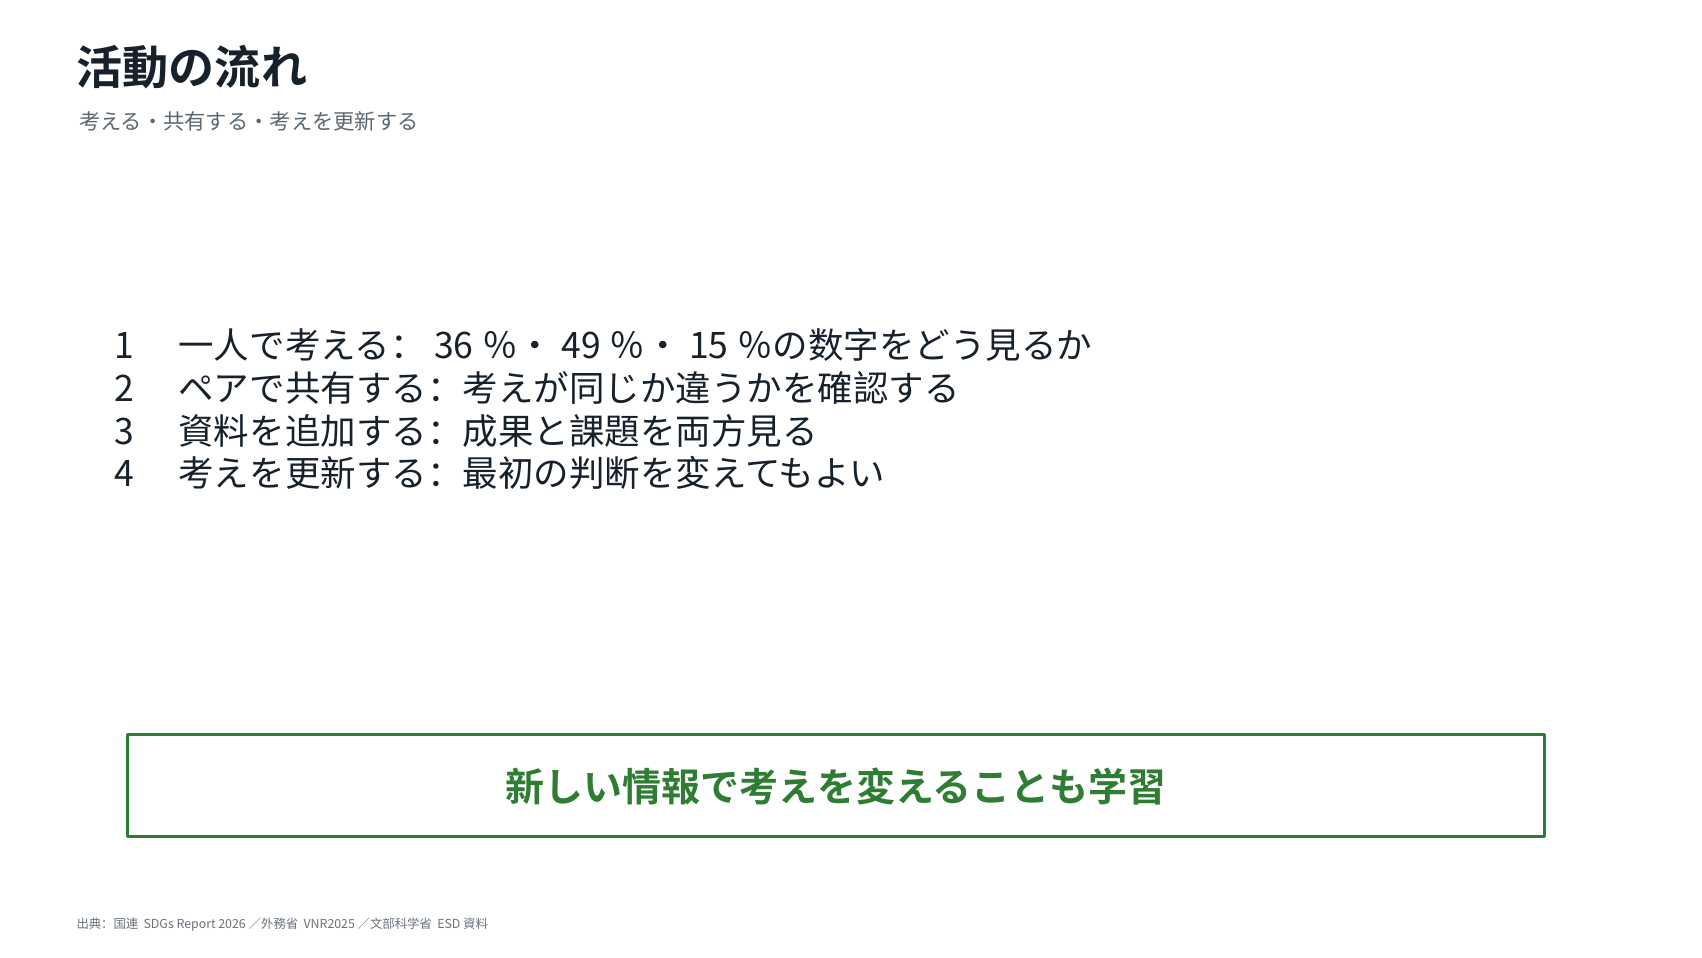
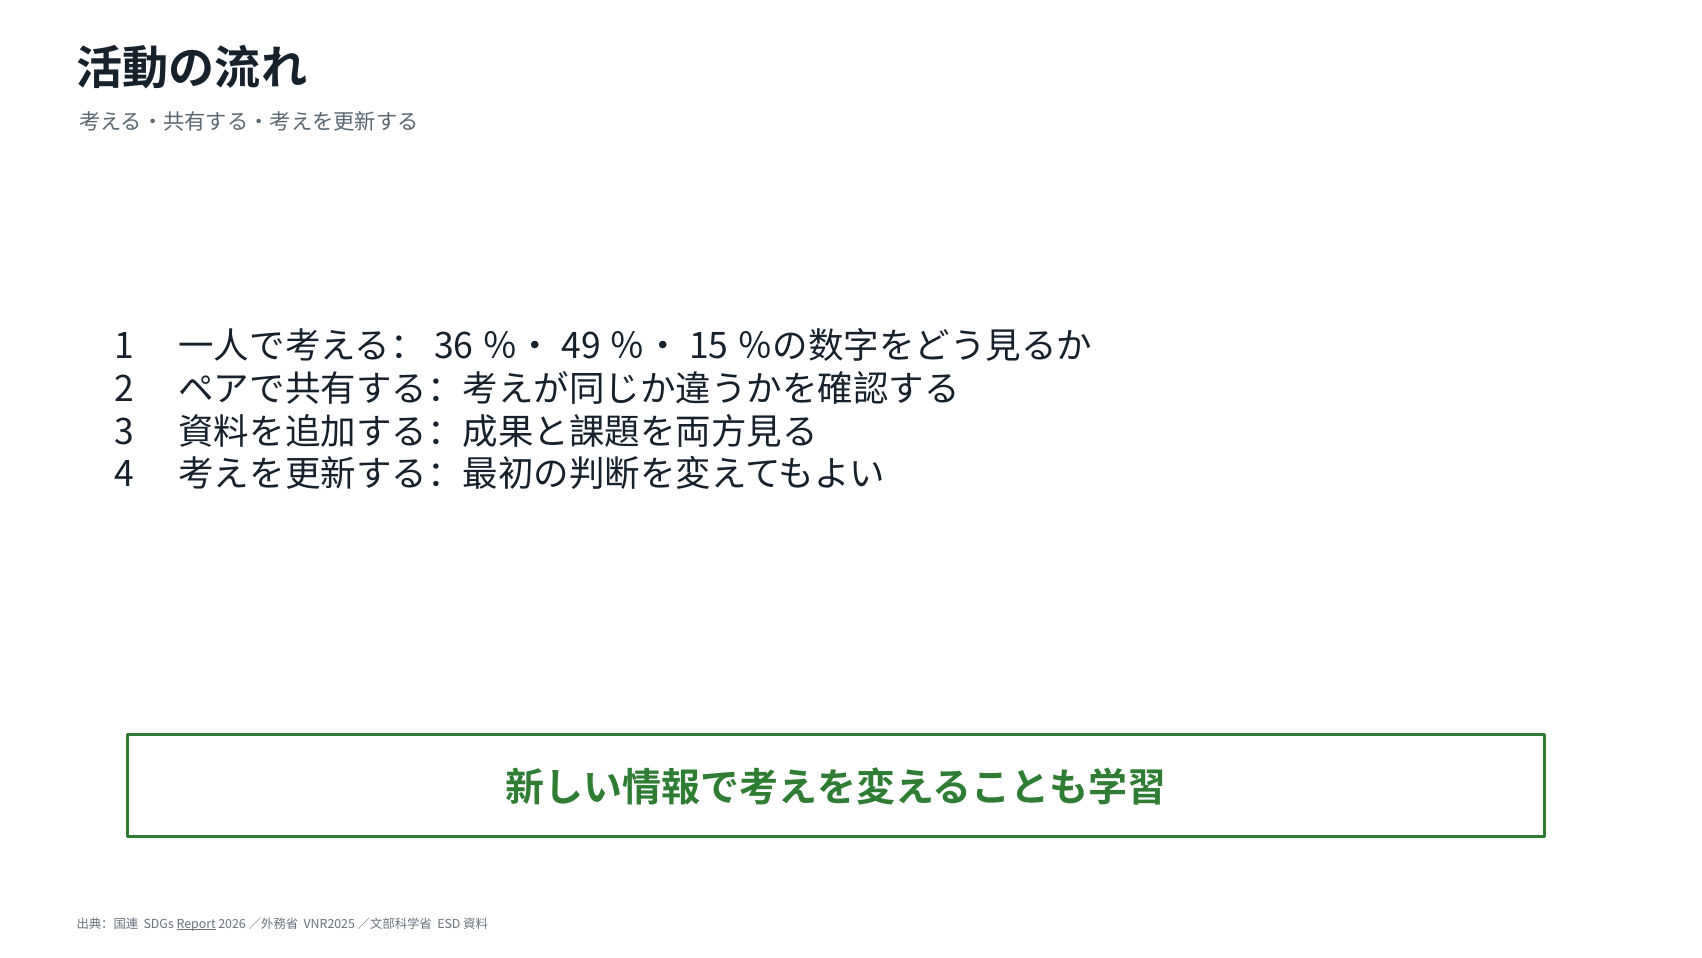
Report underline: none -> present
